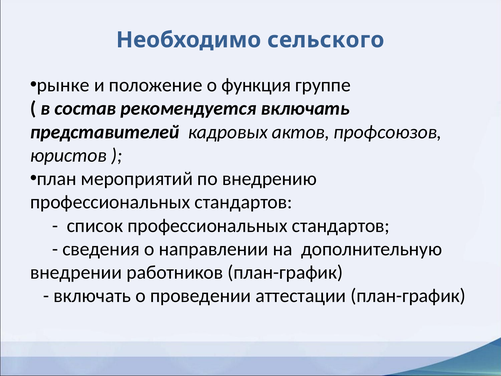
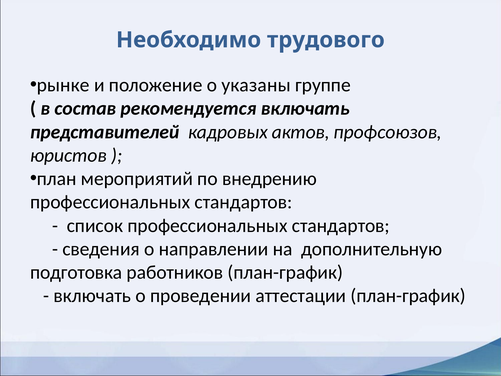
сельского: сельского -> трудового
функция: функция -> указаны
внедрении: внедрении -> подготовка
